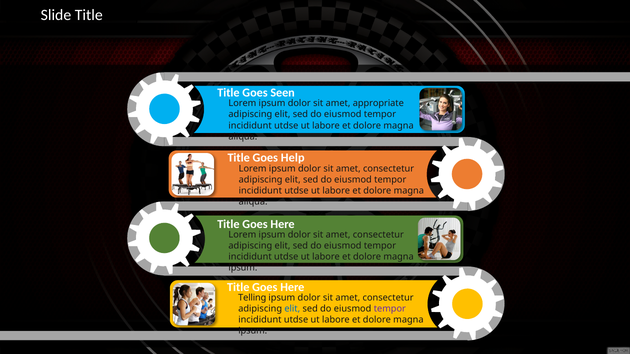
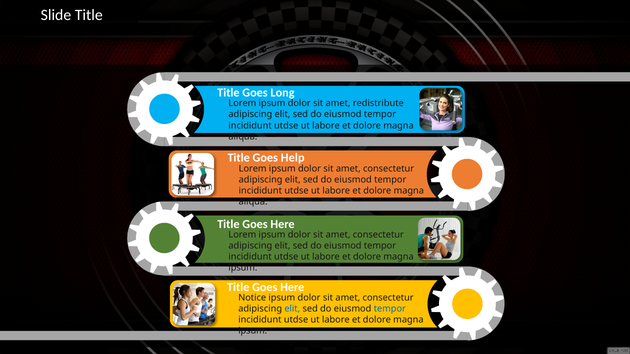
Seen: Seen -> Long
appropriate: appropriate -> redistribute
Telling: Telling -> Notice
tempor at (390, 309) colour: purple -> blue
